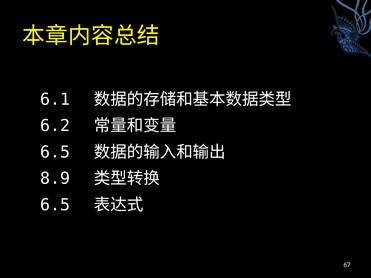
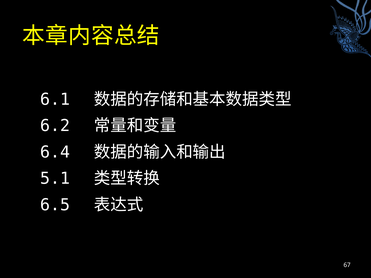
6.5 at (55, 152): 6.5 -> 6.4
8.9: 8.9 -> 5.1
